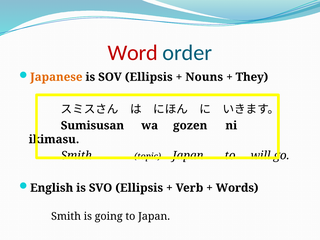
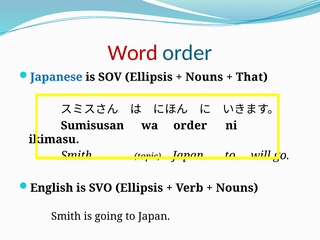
Japanese colour: orange -> blue
They: They -> That
wa gozen: gozen -> order
Words at (237, 188): Words -> Nouns
